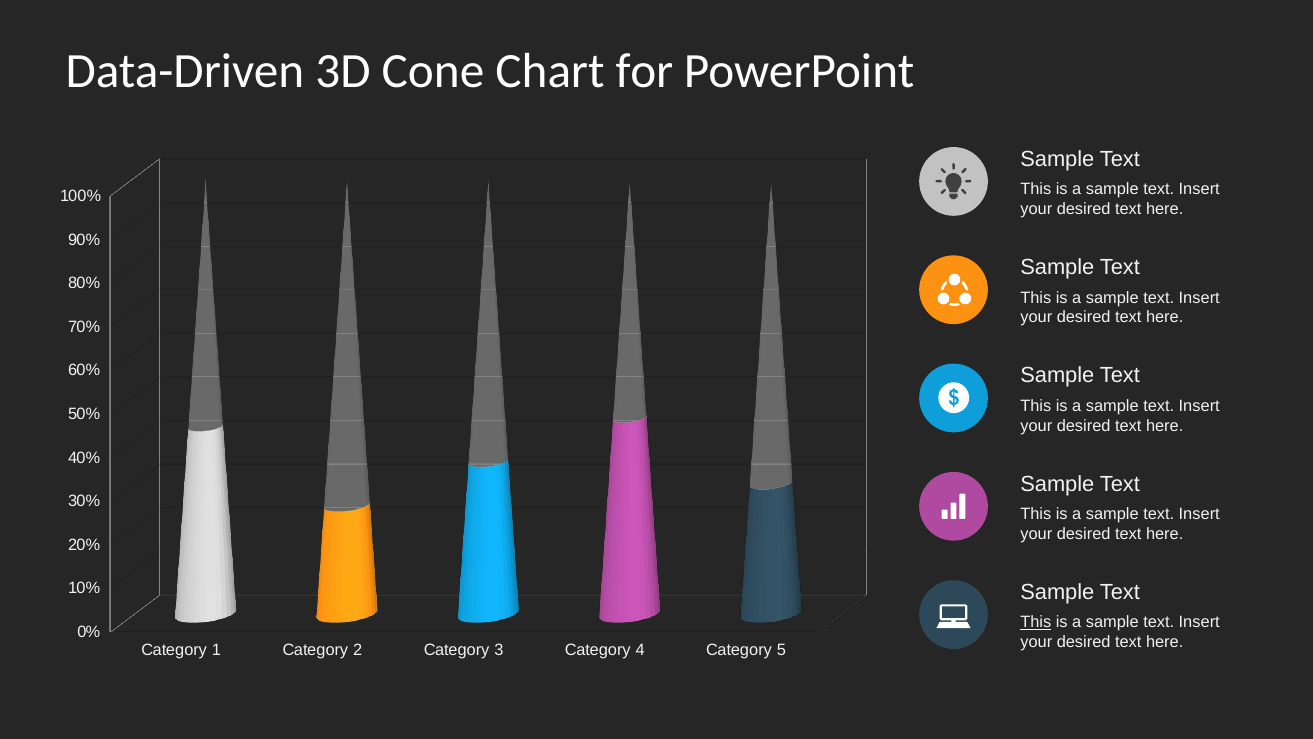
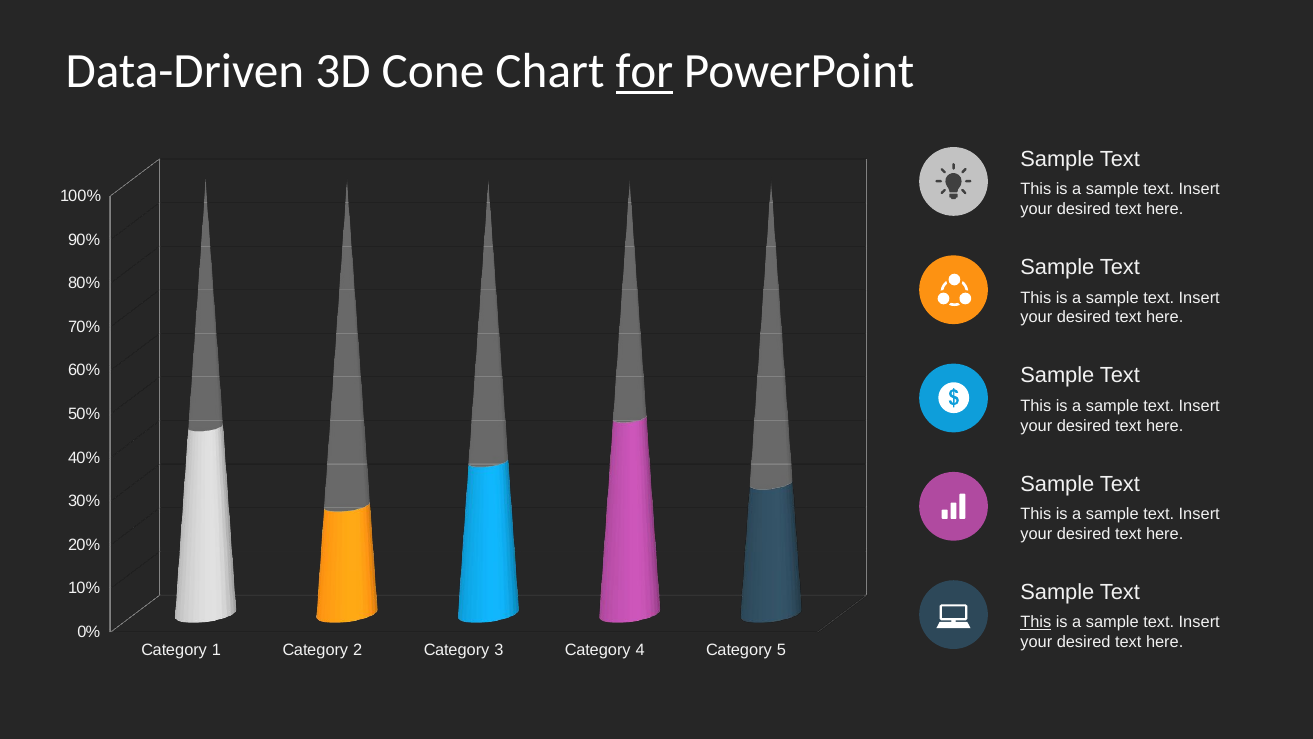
for underline: none -> present
